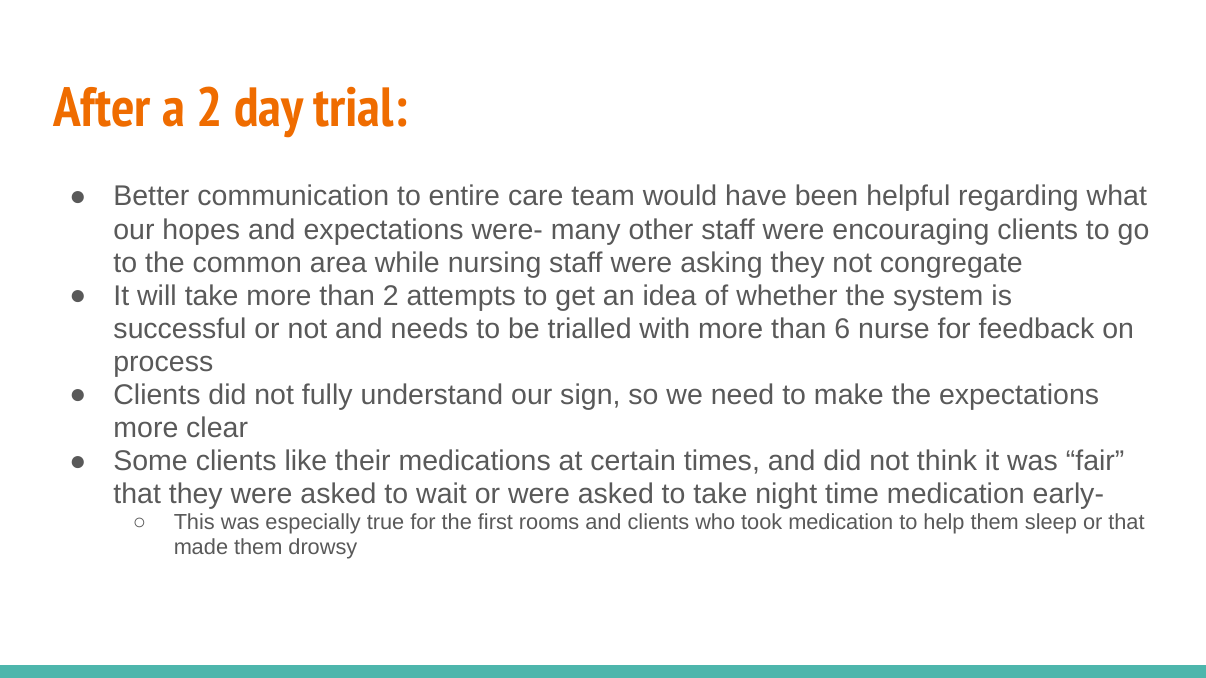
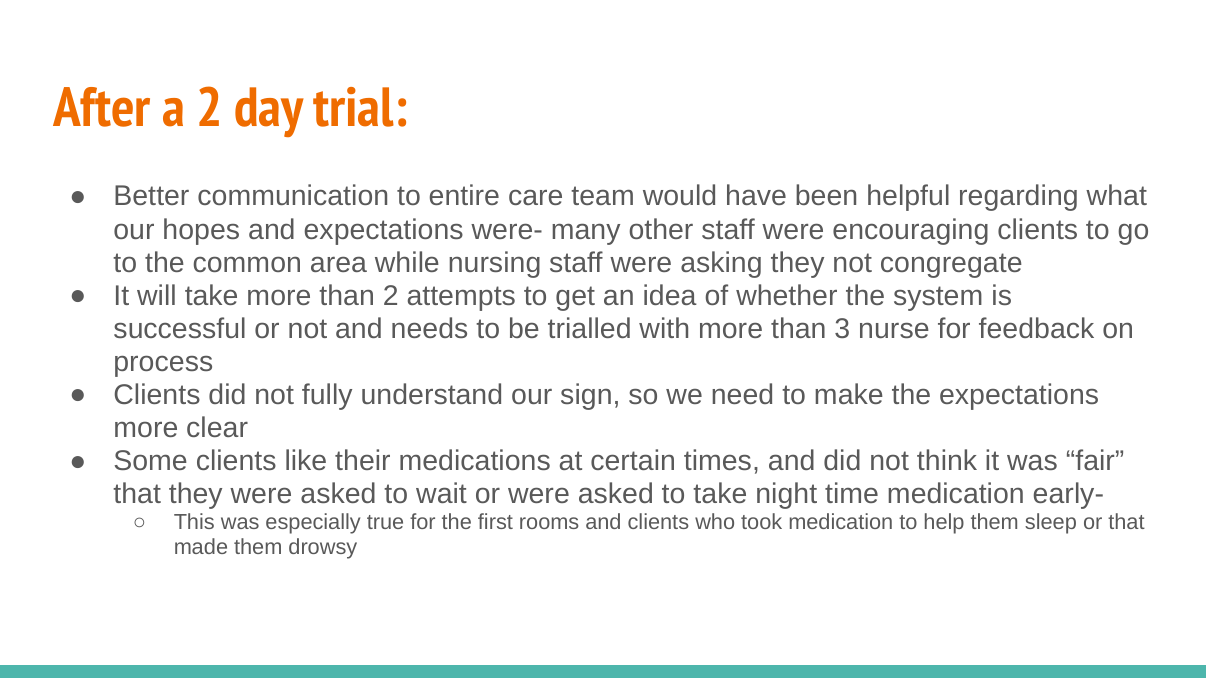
6: 6 -> 3
